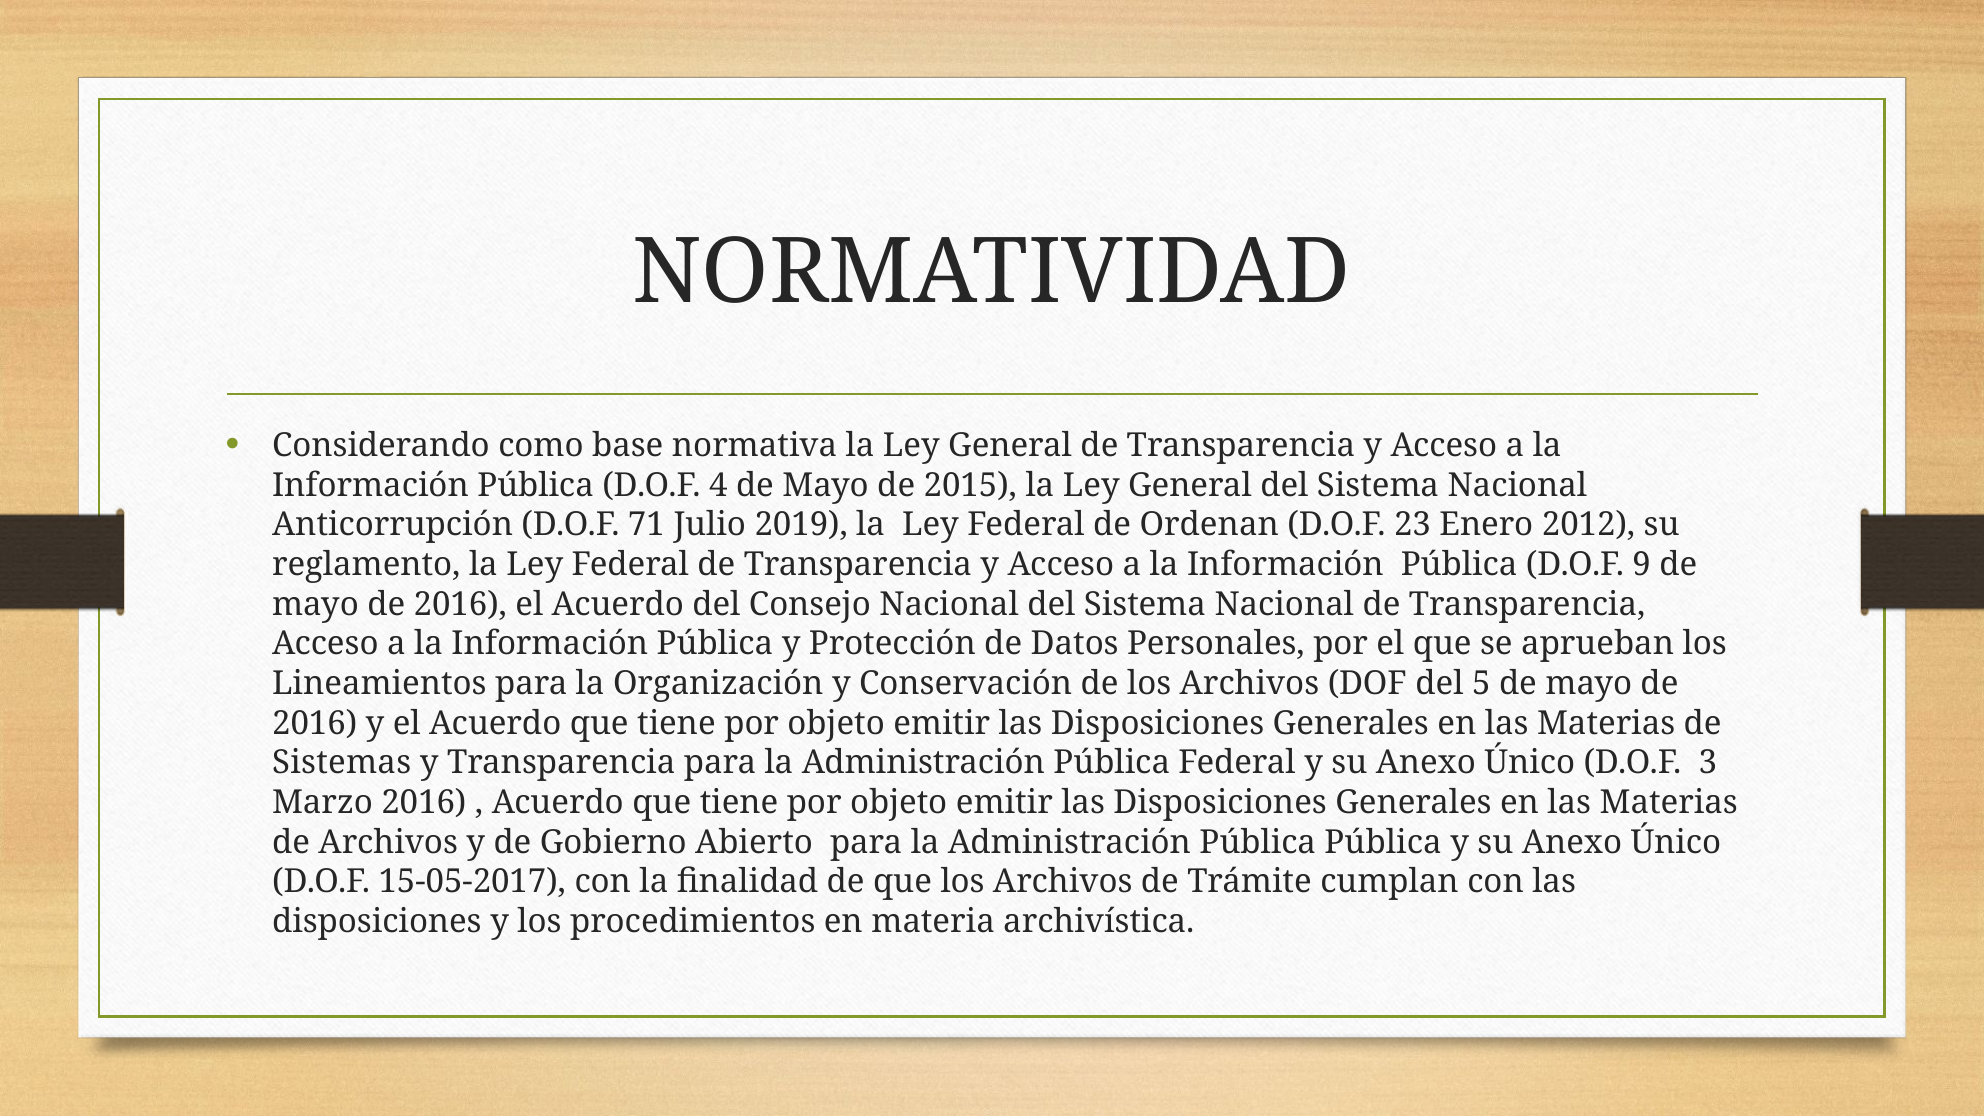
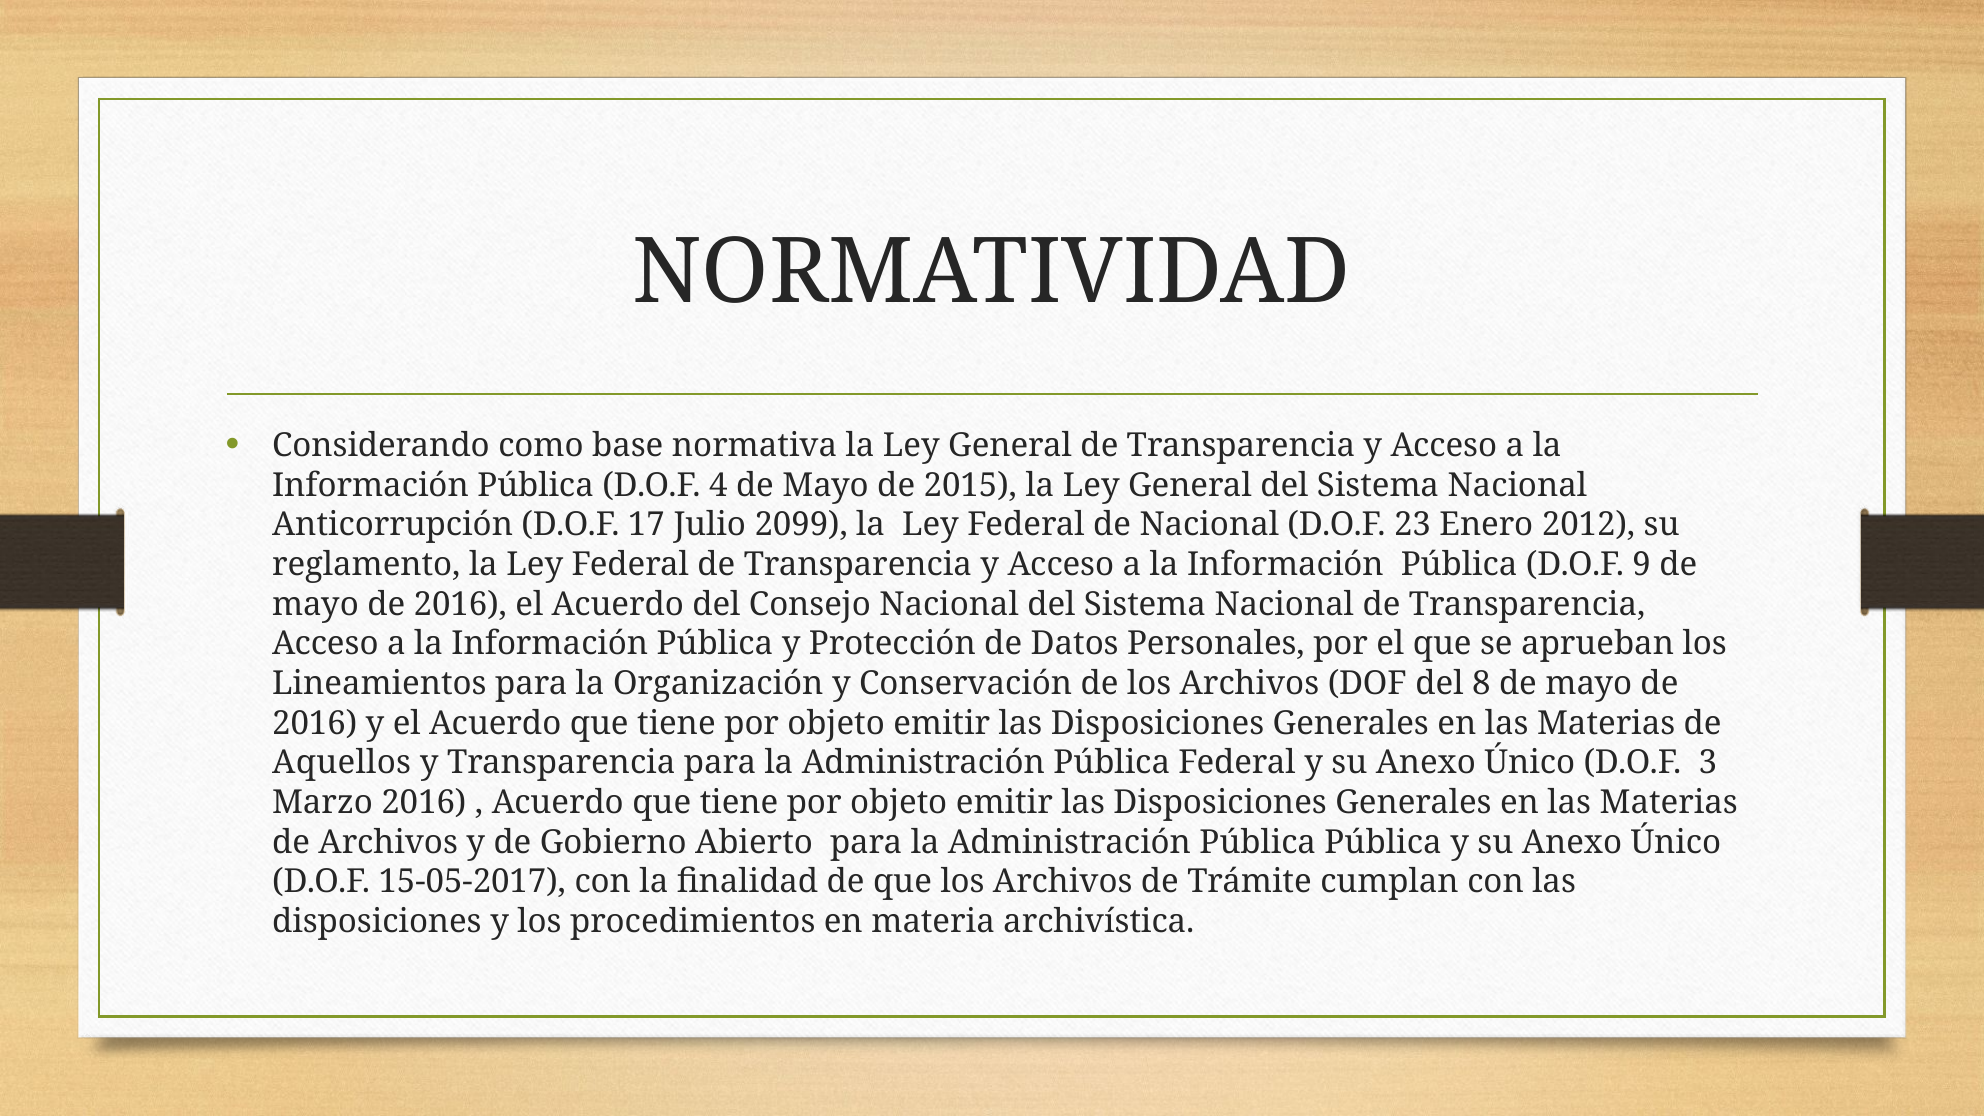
71: 71 -> 17
2019: 2019 -> 2099
de Ordenan: Ordenan -> Nacional
5: 5 -> 8
Sistemas: Sistemas -> Aquellos
